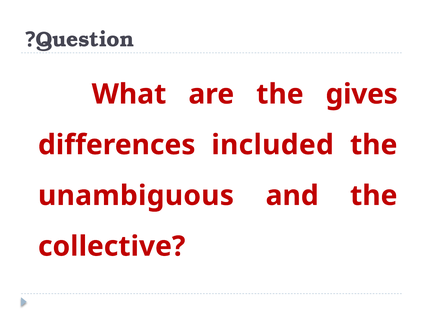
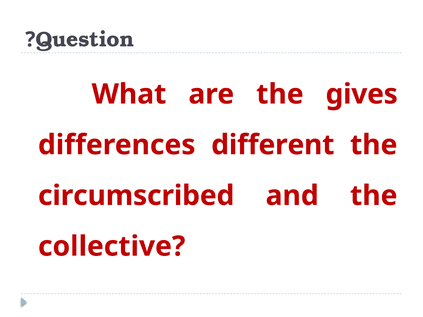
included: included -> different
unambiguous: unambiguous -> circumscribed
